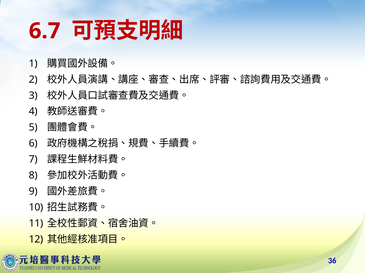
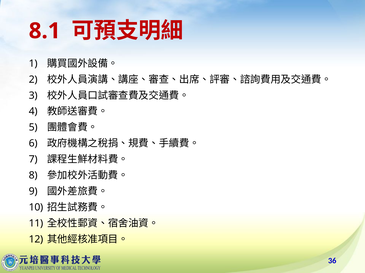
6.7: 6.7 -> 8.1
